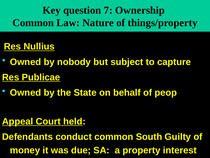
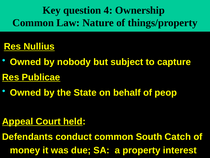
7: 7 -> 4
Guilty: Guilty -> Catch
